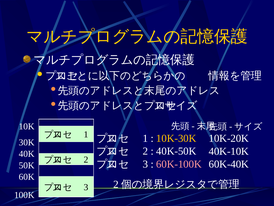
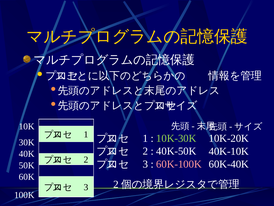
10K-30K colour: yellow -> light green
